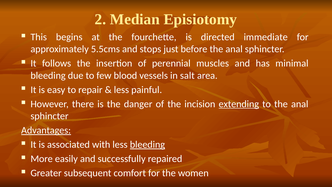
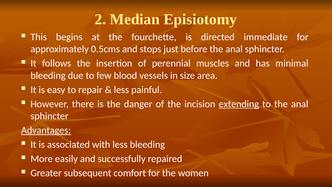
5.5cms: 5.5cms -> 0.5cms
salt: salt -> size
bleeding at (147, 144) underline: present -> none
